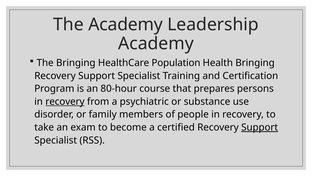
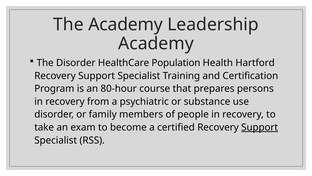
The Bringing: Bringing -> Disorder
Health Bringing: Bringing -> Hartford
recovery at (65, 101) underline: present -> none
